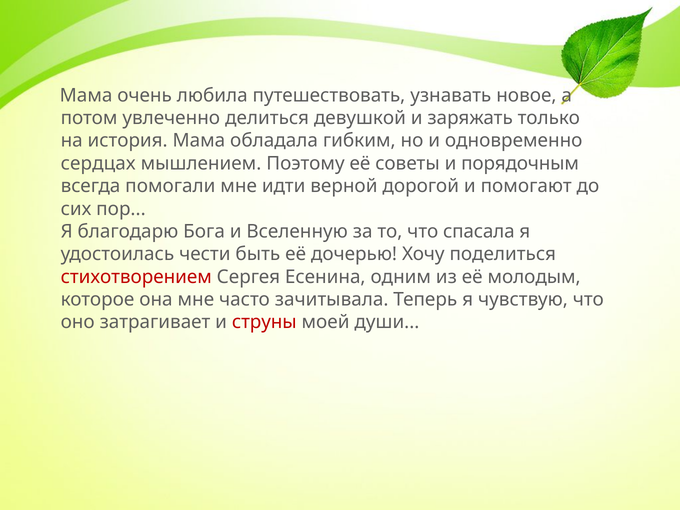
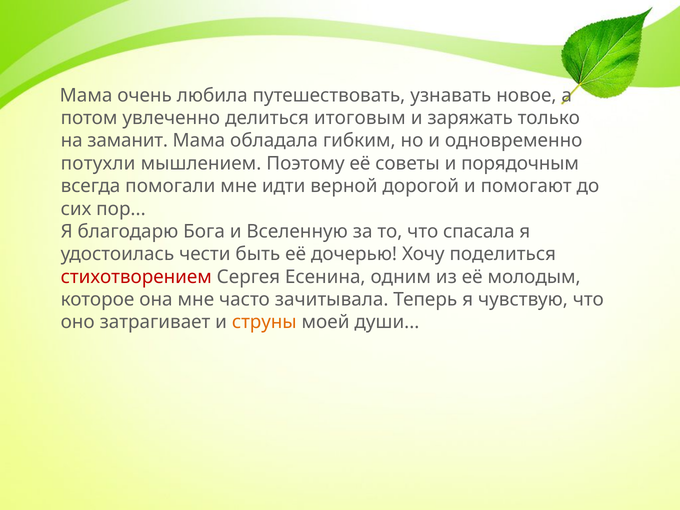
девушкой: девушкой -> итоговым
история: история -> заманит
сердцах: сердцах -> потухли
струны colour: red -> orange
